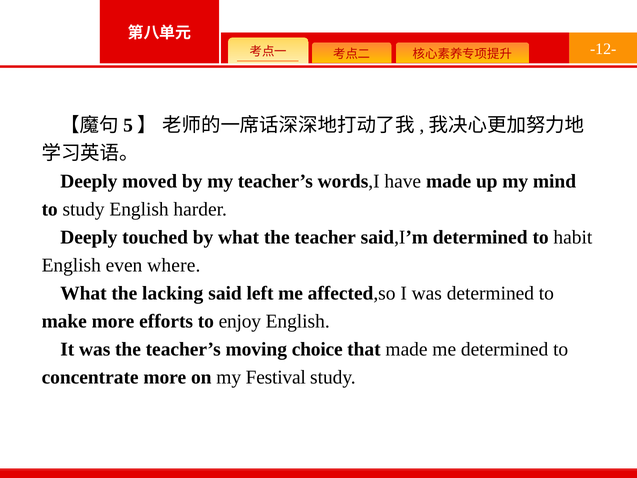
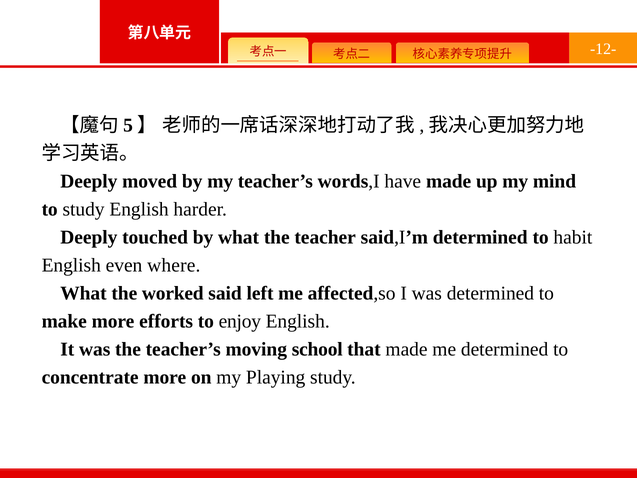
lacking: lacking -> worked
choice: choice -> school
Festival: Festival -> Playing
